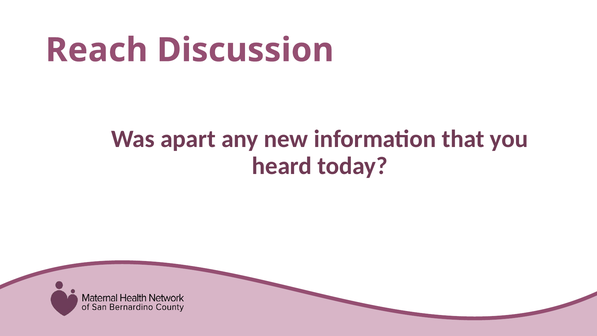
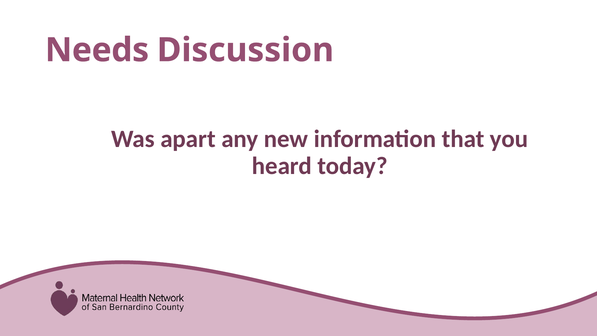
Reach: Reach -> Needs
